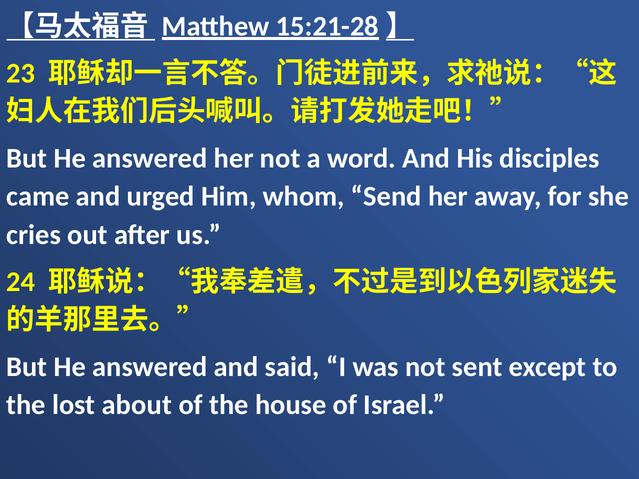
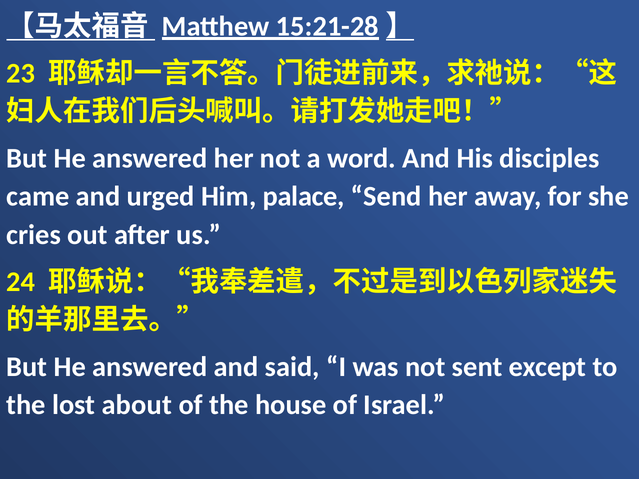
whom: whom -> palace
